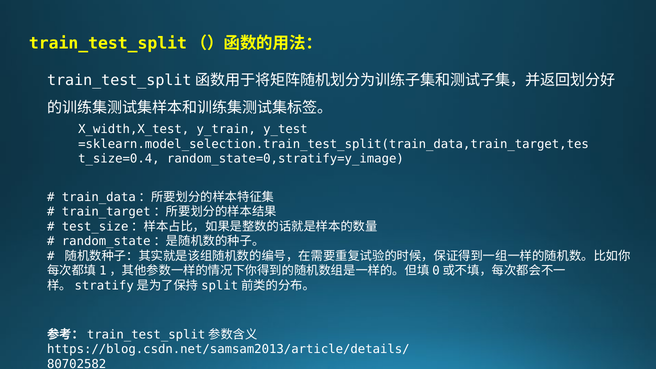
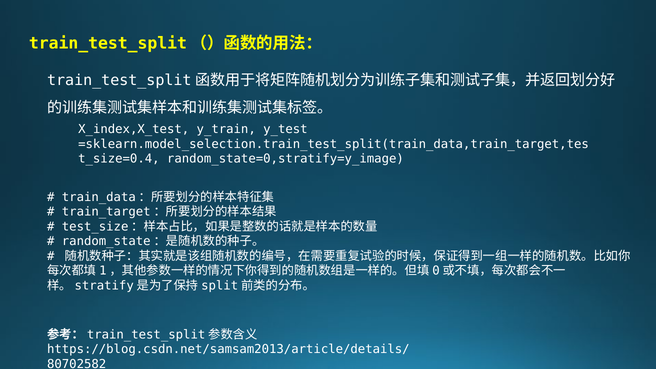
X_width,X_test: X_width,X_test -> X_index,X_test
